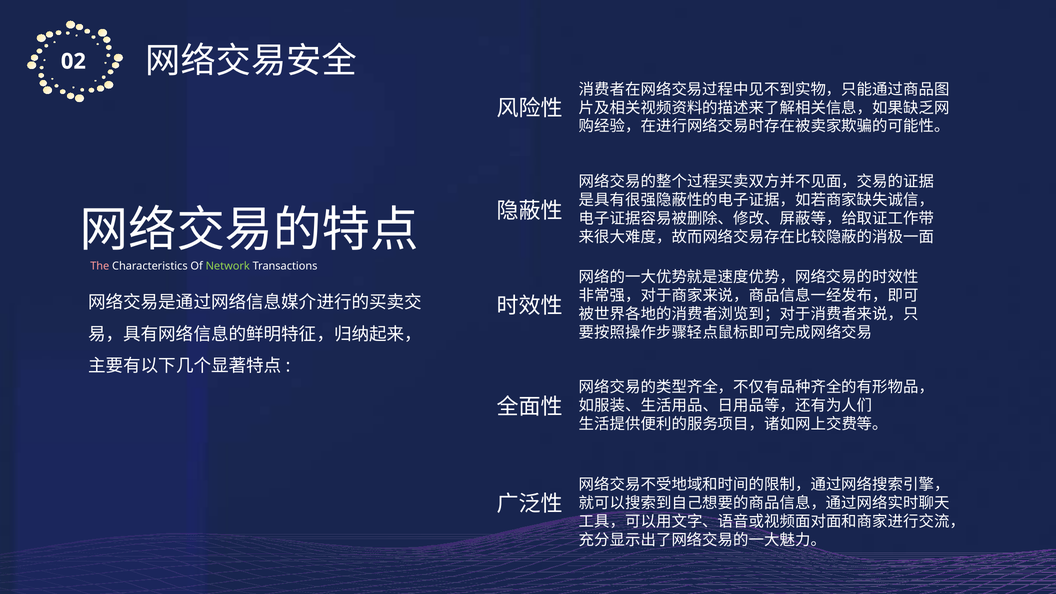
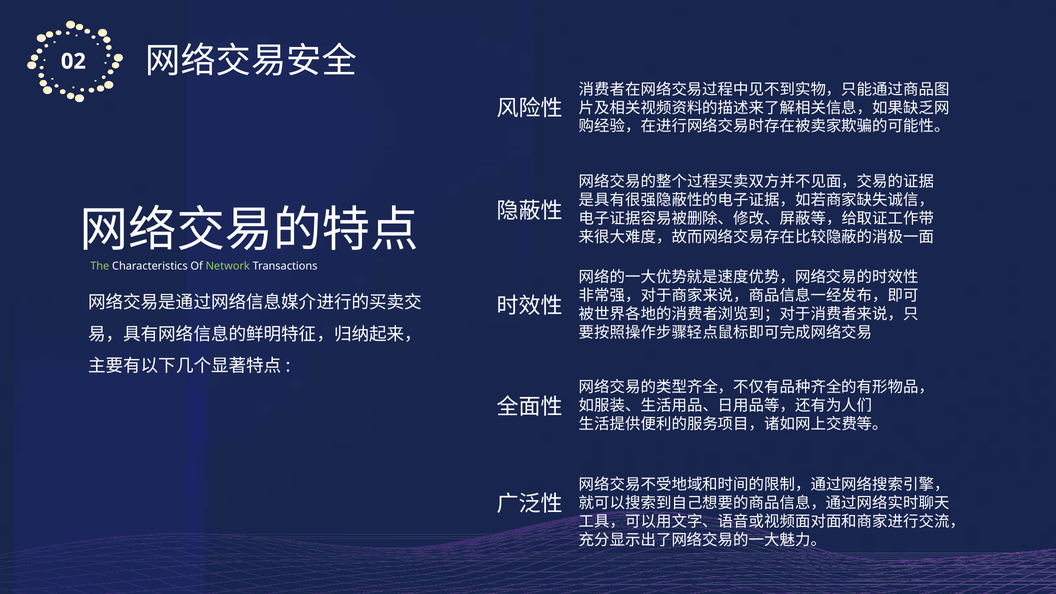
The colour: pink -> light green
